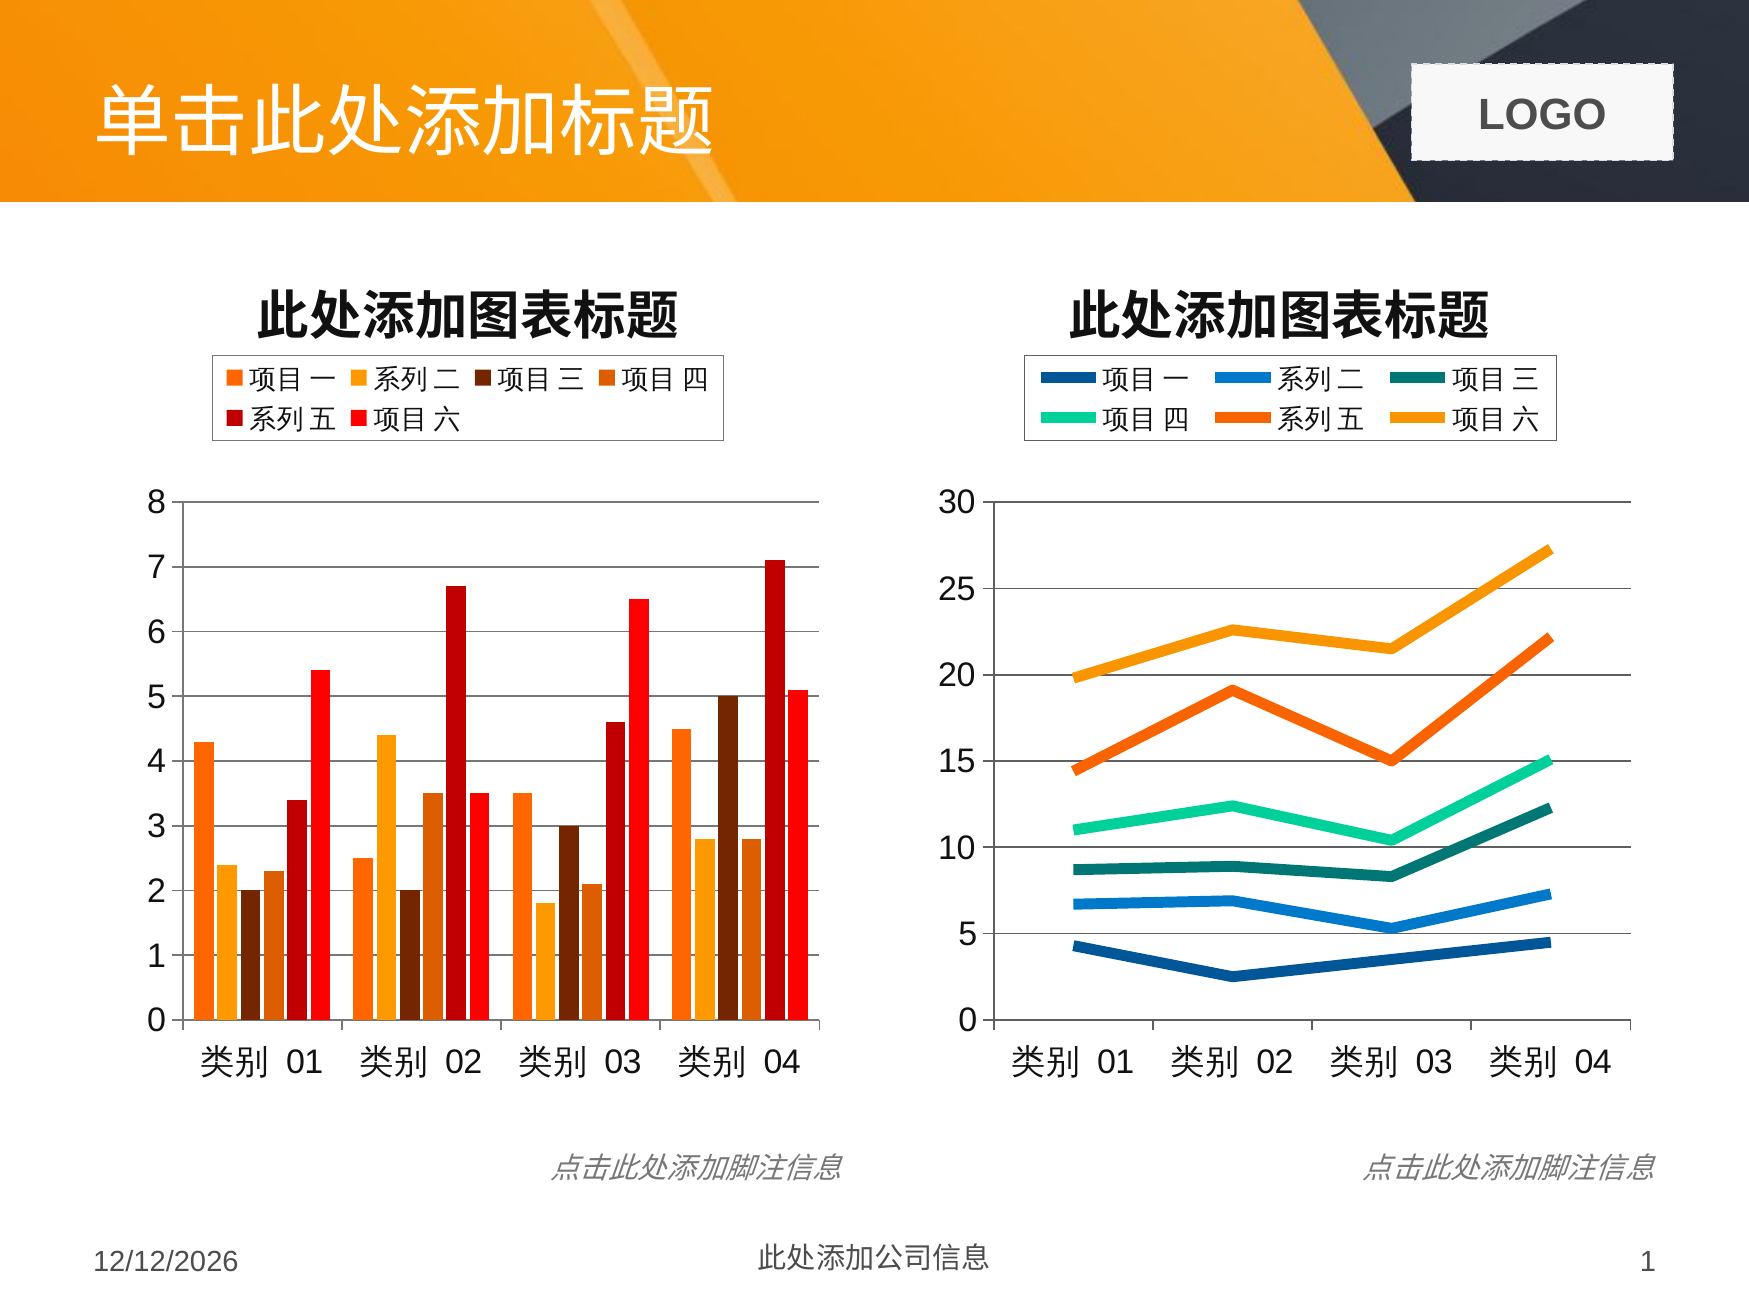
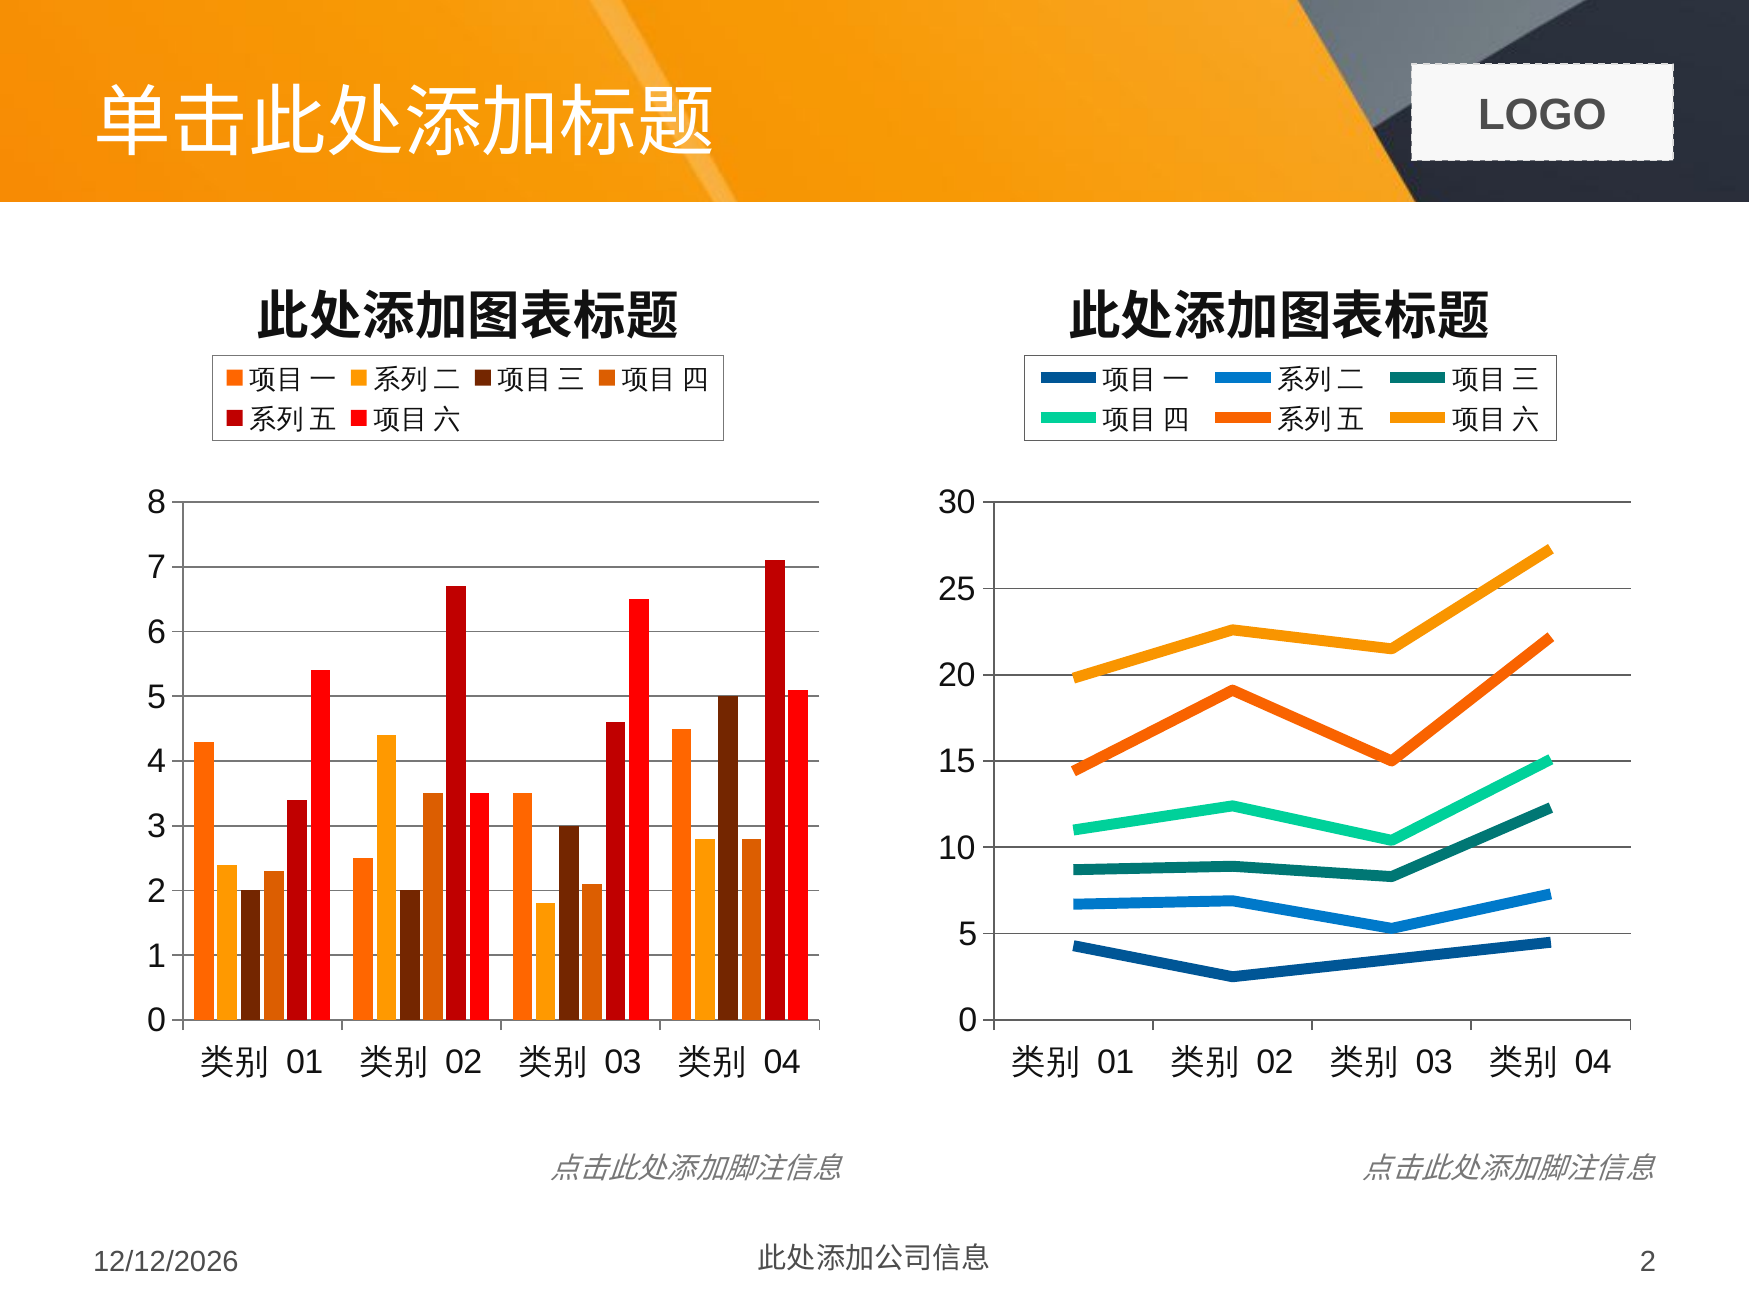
1 at (1648, 1262): 1 -> 2
